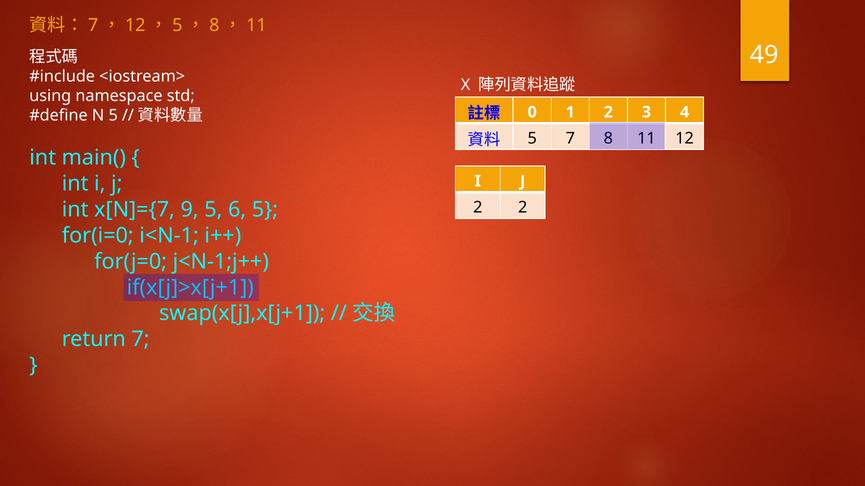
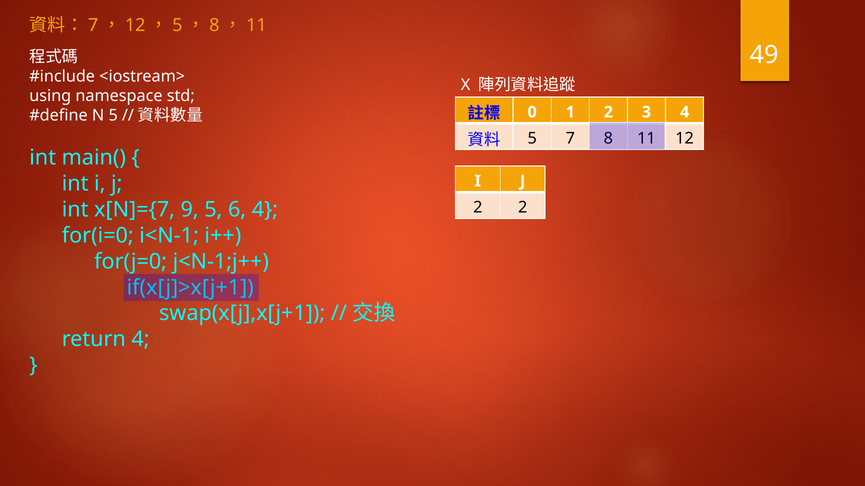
6 5: 5 -> 4
return 7: 7 -> 4
